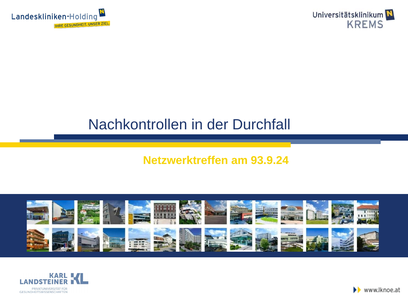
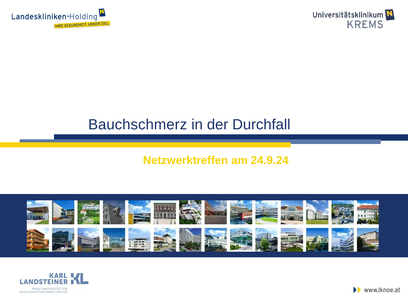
Nachkontrollen: Nachkontrollen -> Bauchschmerz
93.9.24: 93.9.24 -> 24.9.24
